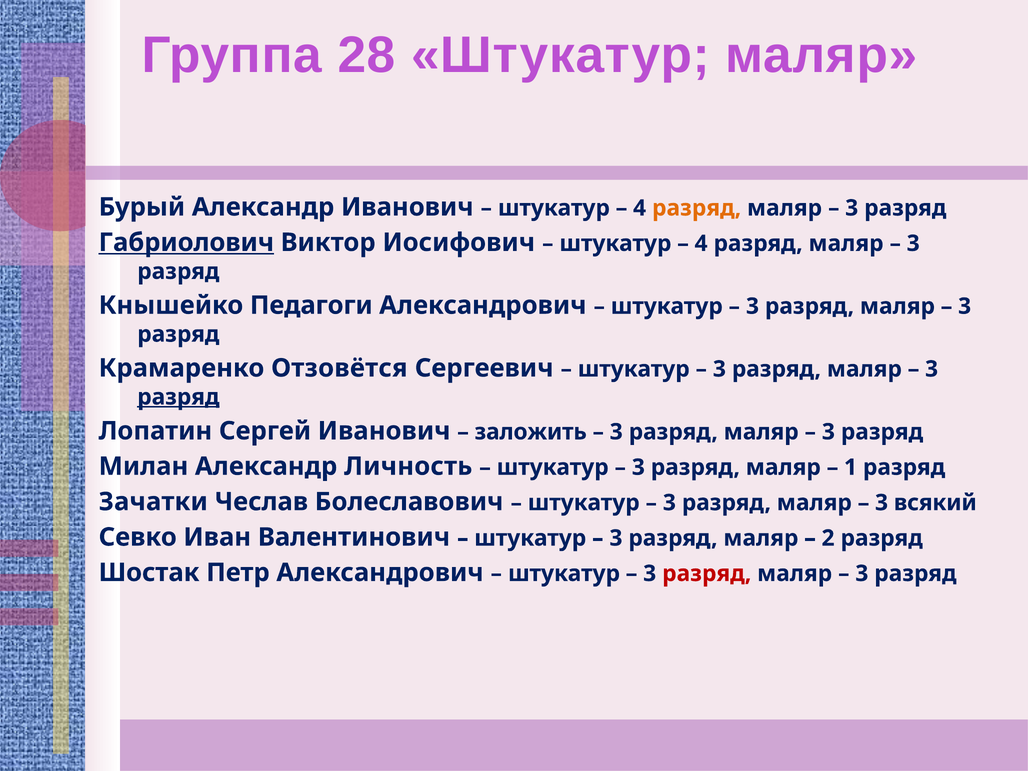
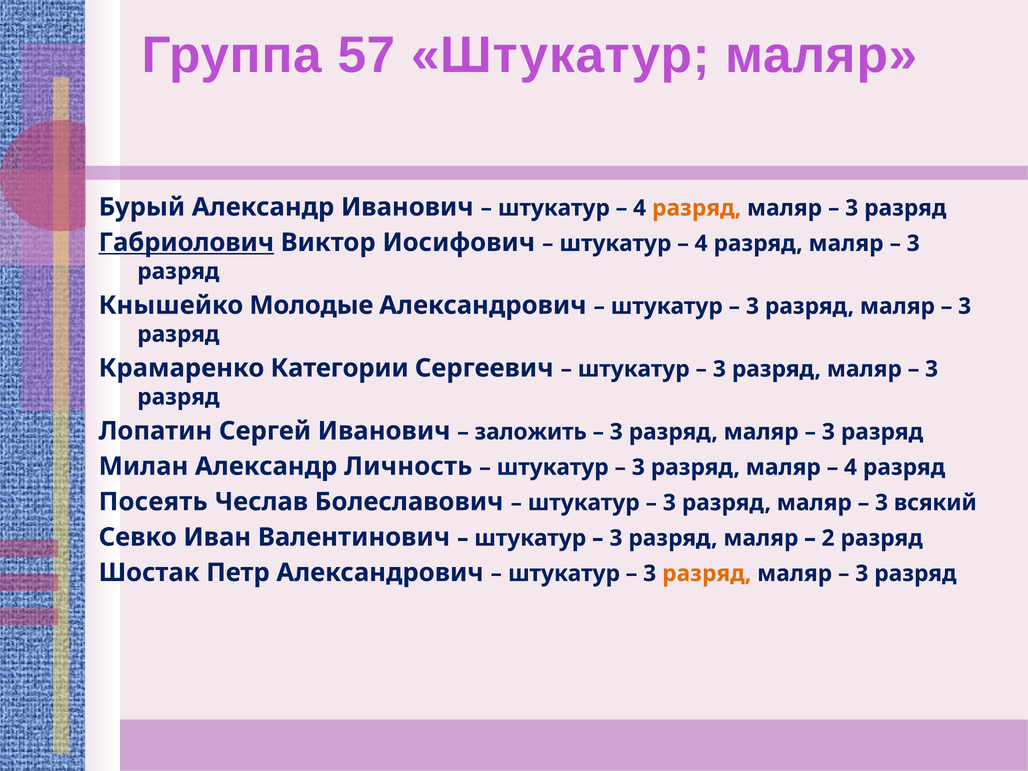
28: 28 -> 57
Педагоги: Педагоги -> Молодые
Отзовётся: Отзовётся -> Категории
разряд at (178, 397) underline: present -> none
1 at (850, 467): 1 -> 4
Зачатки: Зачатки -> Посеять
разряд at (707, 574) colour: red -> orange
